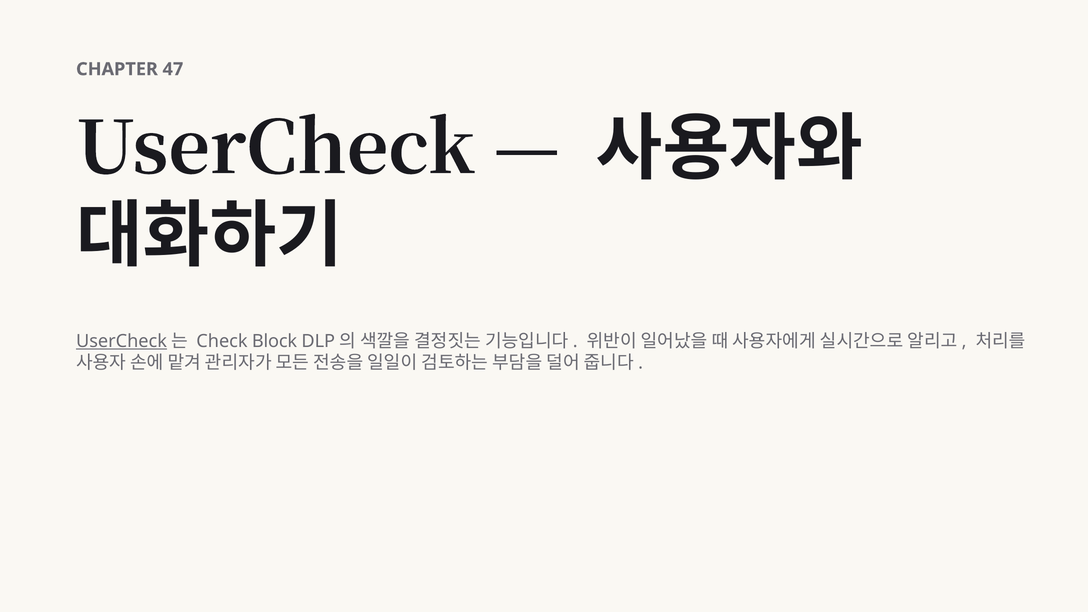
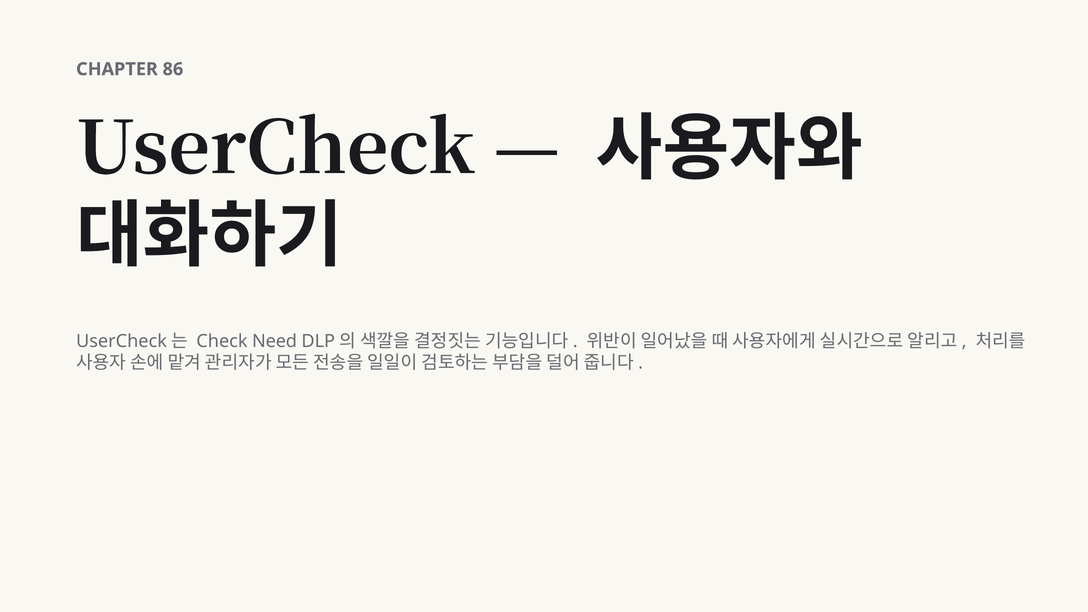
47: 47 -> 86
UserCheck at (122, 341) underline: present -> none
Block: Block -> Need
